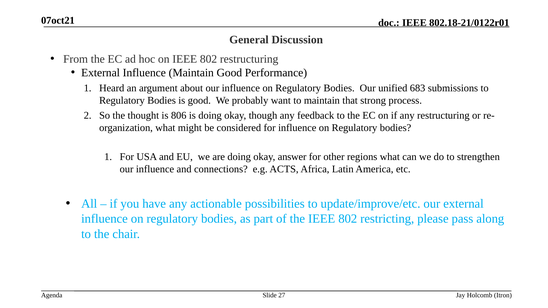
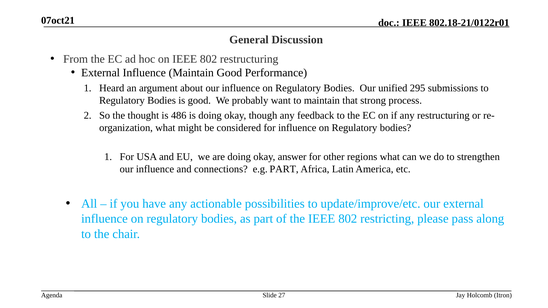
683: 683 -> 295
806: 806 -> 486
e.g ACTS: ACTS -> PART
